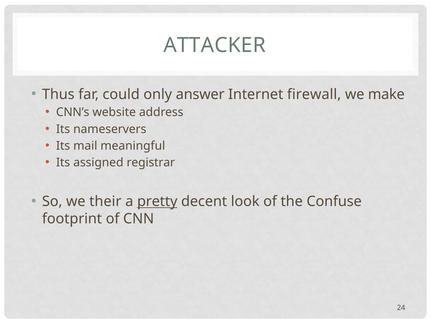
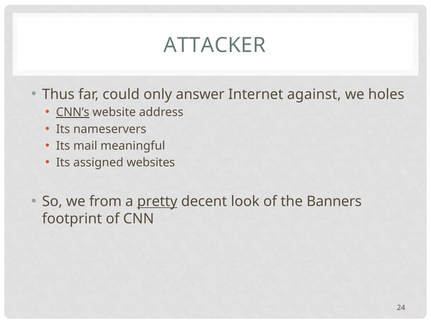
firewall: firewall -> against
make: make -> holes
CNN’s underline: none -> present
registrar: registrar -> websites
their: their -> from
Confuse: Confuse -> Banners
